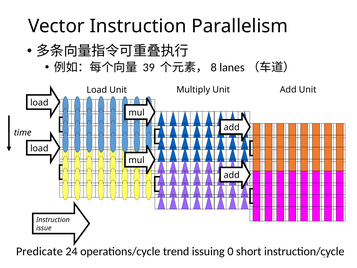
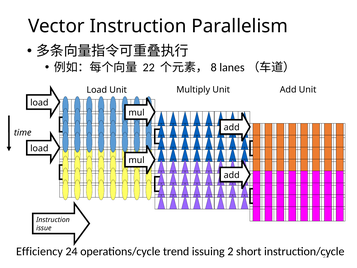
39: 39 -> 22
Predicate: Predicate -> Efficiency
0: 0 -> 2
